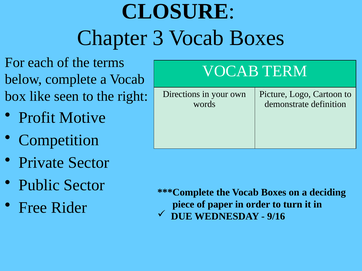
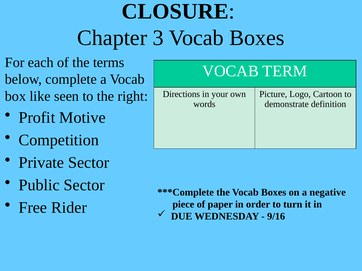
deciding: deciding -> negative
